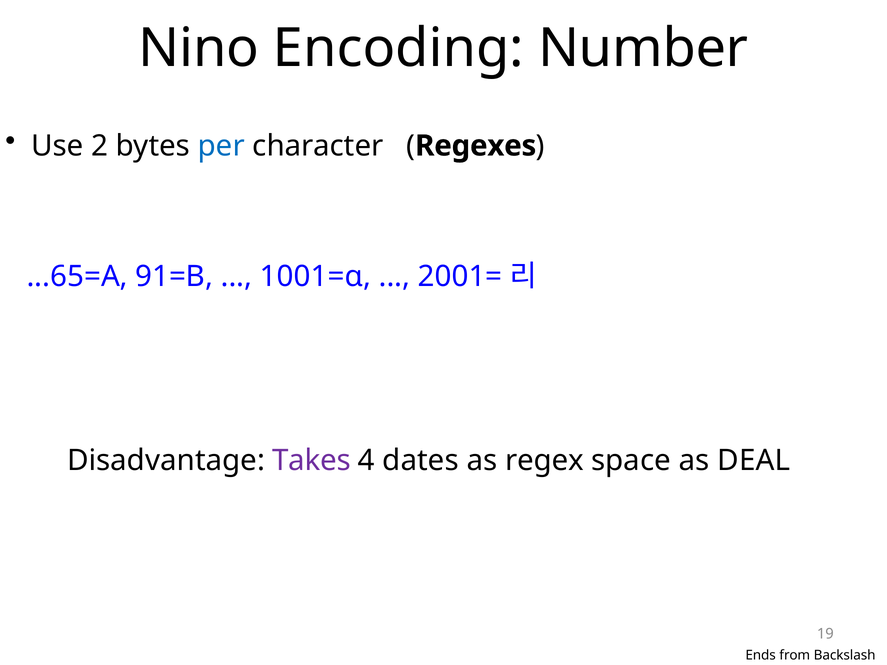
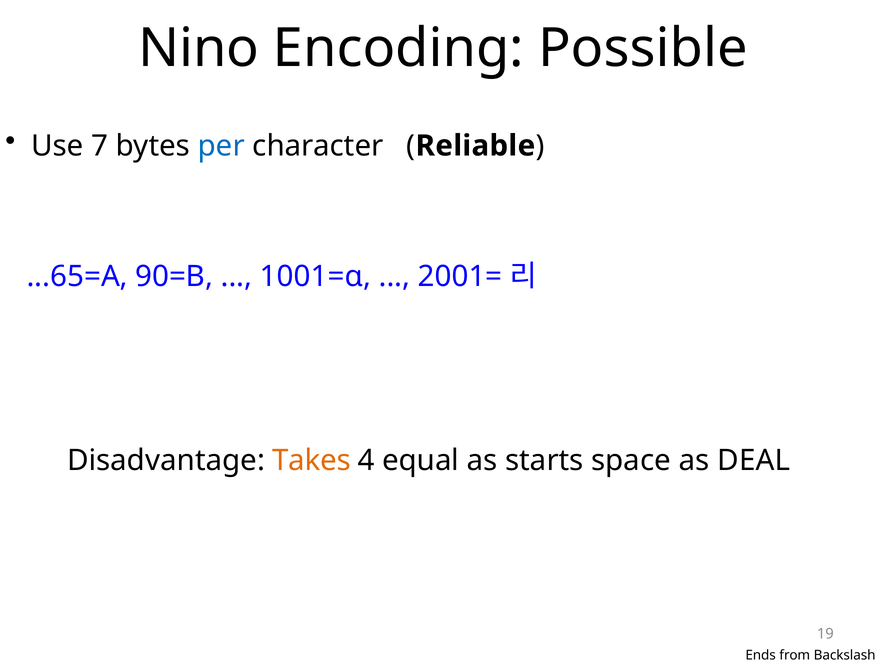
Number: Number -> Possible
2: 2 -> 7
Regexes: Regexes -> Reliable
91=B: 91=B -> 90=B
Takes colour: purple -> orange
dates: dates -> equal
regex: regex -> starts
